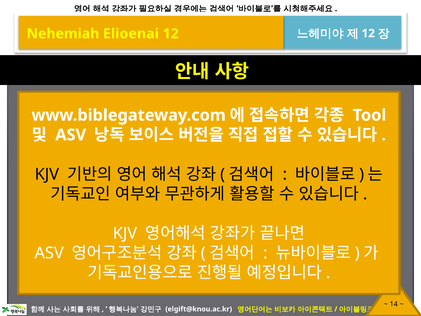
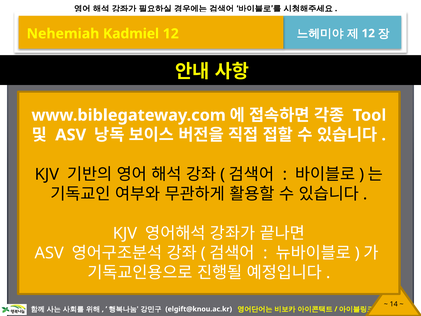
Elioenai: Elioenai -> Kadmiel
